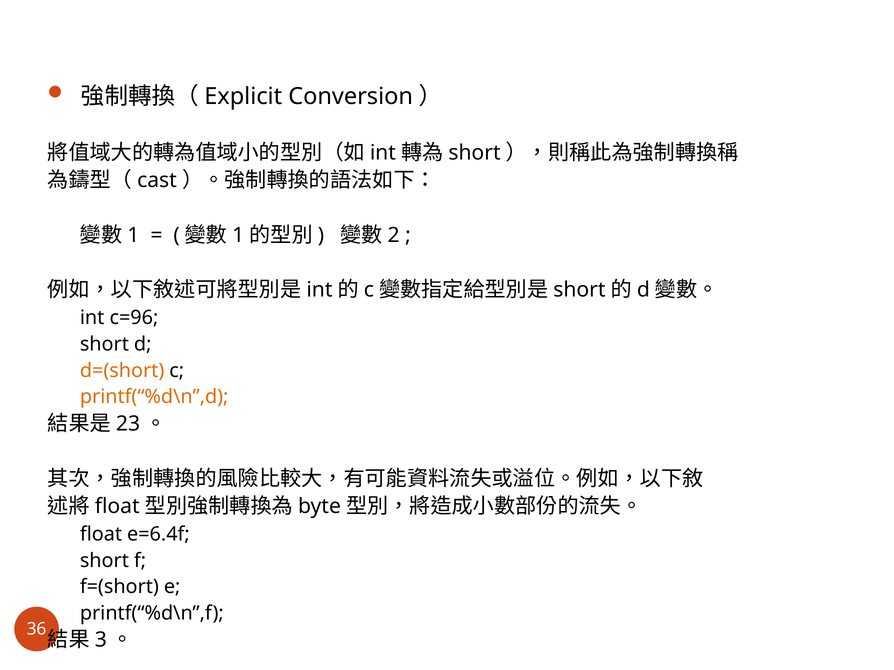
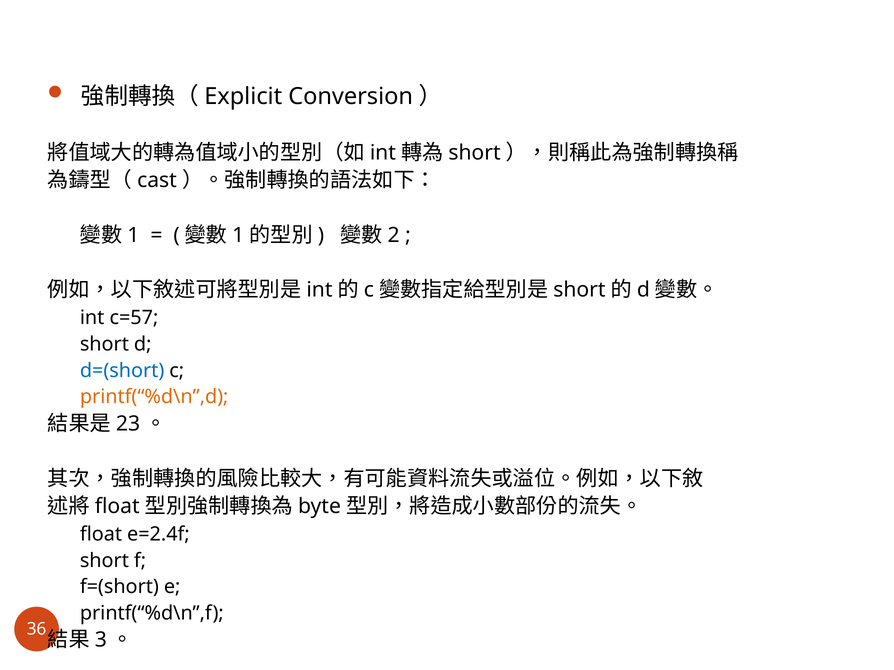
c=96: c=96 -> c=57
d=(short colour: orange -> blue
e=6.4f: e=6.4f -> e=2.4f
